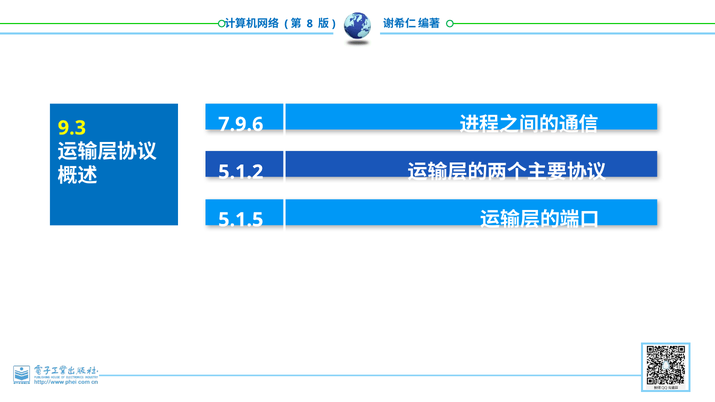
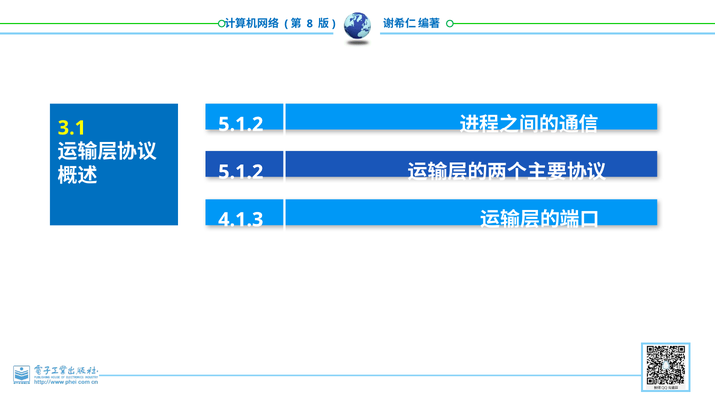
7.9.6 at (241, 125): 7.9.6 -> 5.1.2
9.3: 9.3 -> 3.1
5.1.5: 5.1.5 -> 4.1.3
